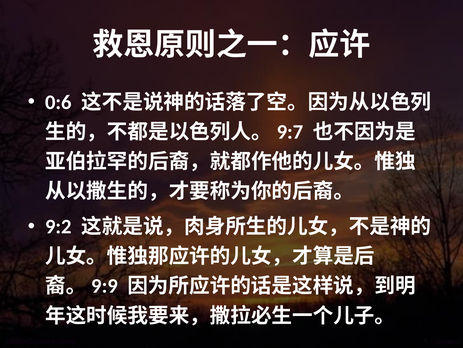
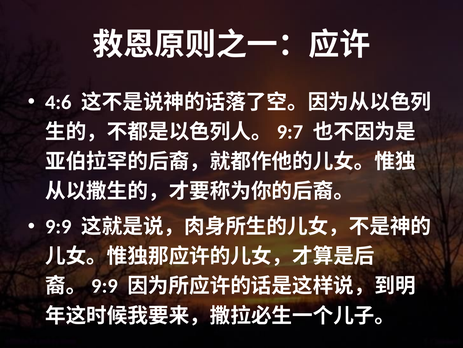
0:6: 0:6 -> 4:6
9:2: 9:2 -> 9:9
